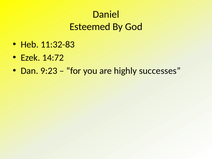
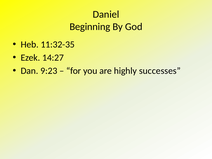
Esteemed: Esteemed -> Beginning
11:32-83: 11:32-83 -> 11:32-35
14:72: 14:72 -> 14:27
